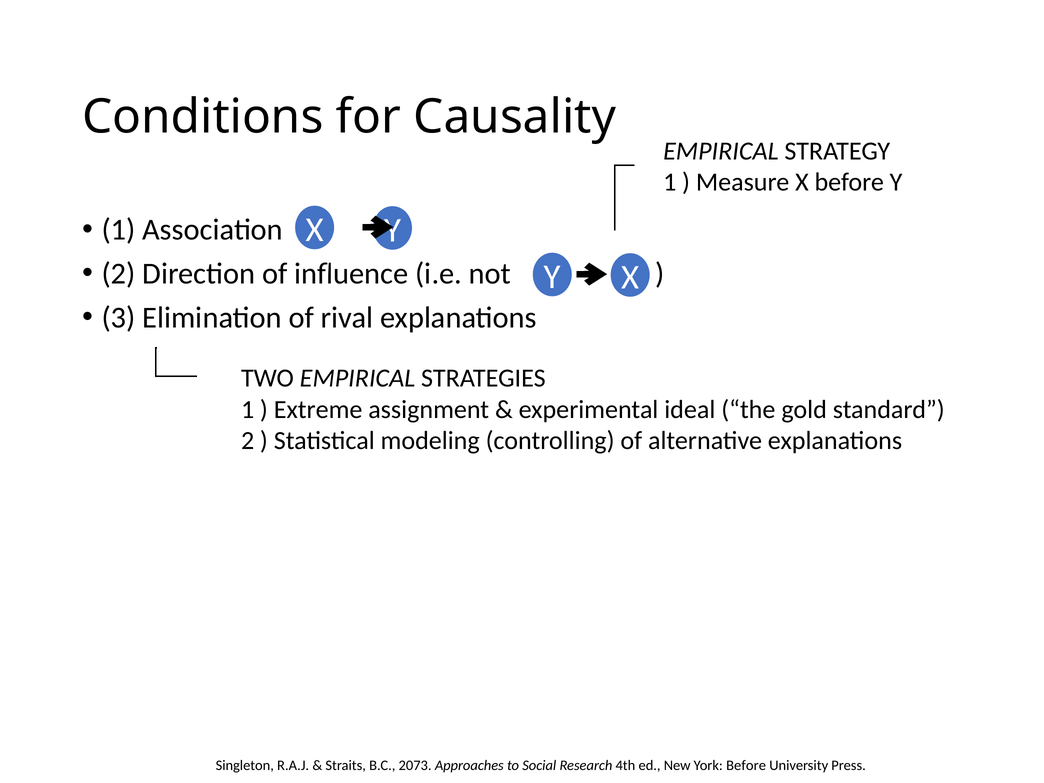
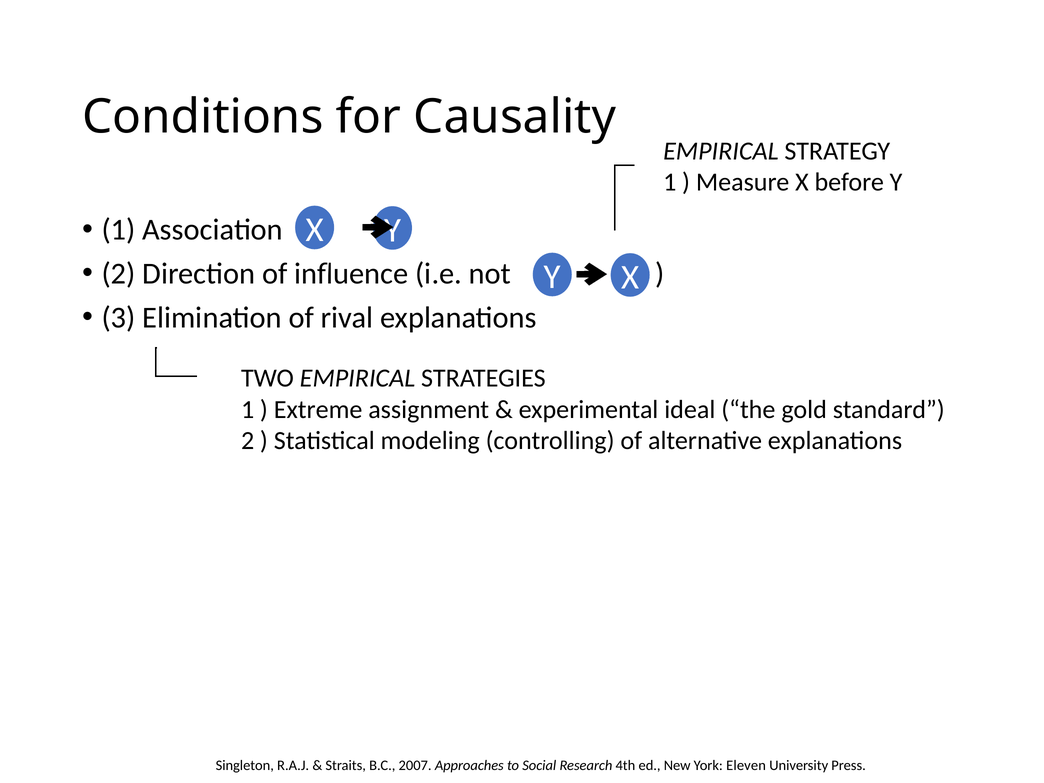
2073: 2073 -> 2007
York Before: Before -> Eleven
